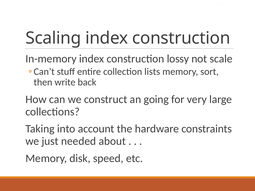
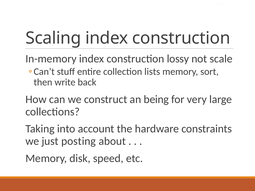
going: going -> being
needed: needed -> posting
